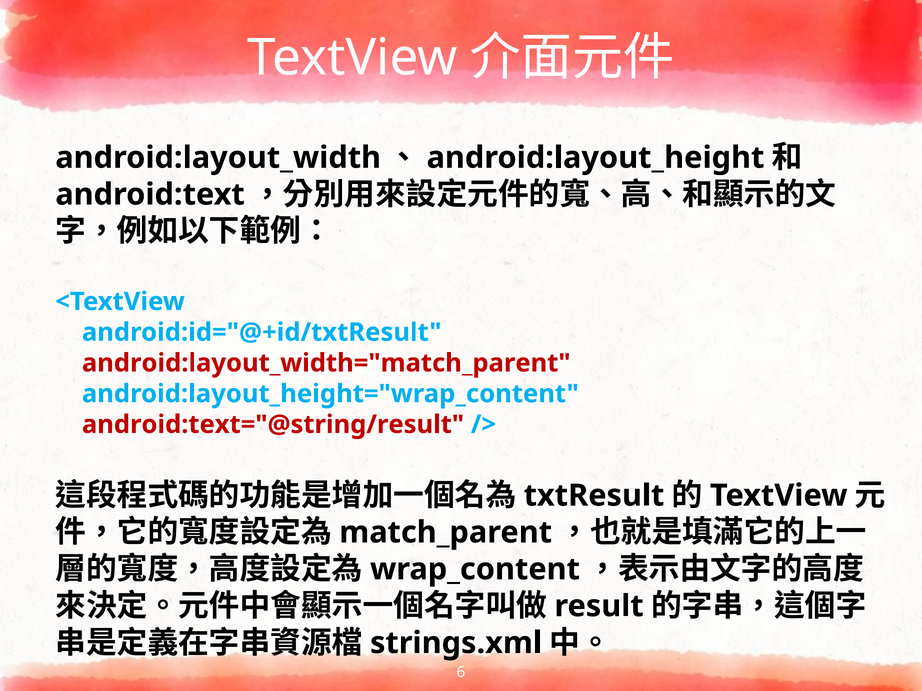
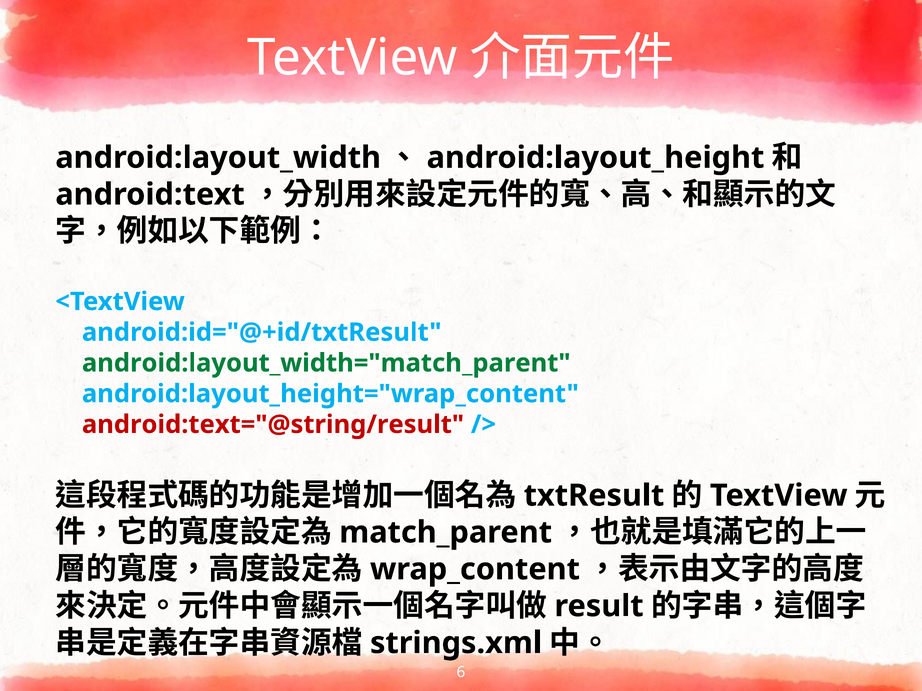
android:layout_width="match_parent colour: red -> green
